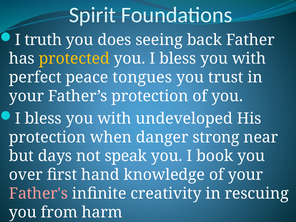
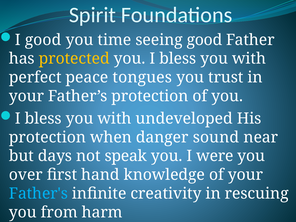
I truth: truth -> good
does: does -> time
seeing back: back -> good
strong: strong -> sound
book: book -> were
Father's colour: pink -> light blue
